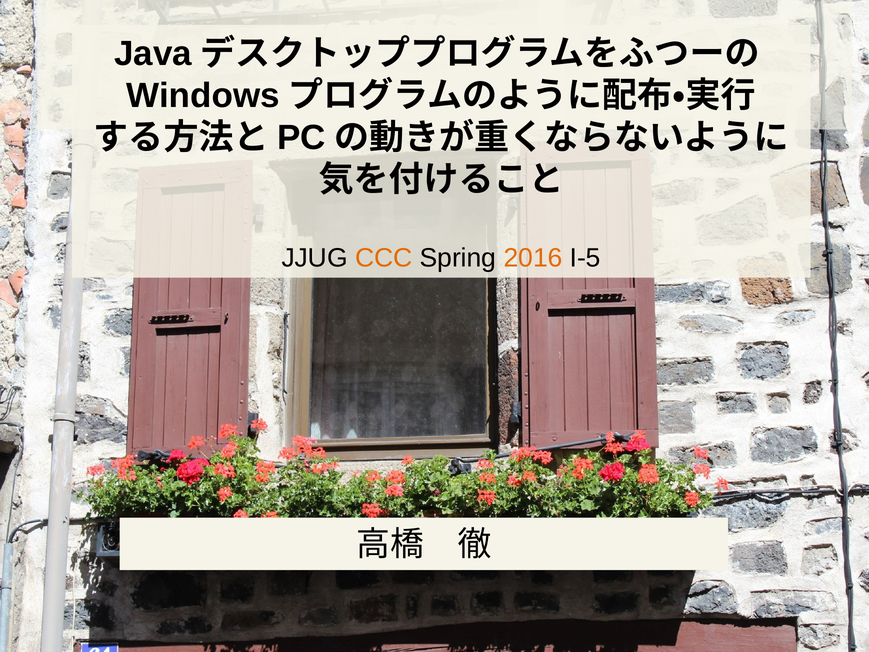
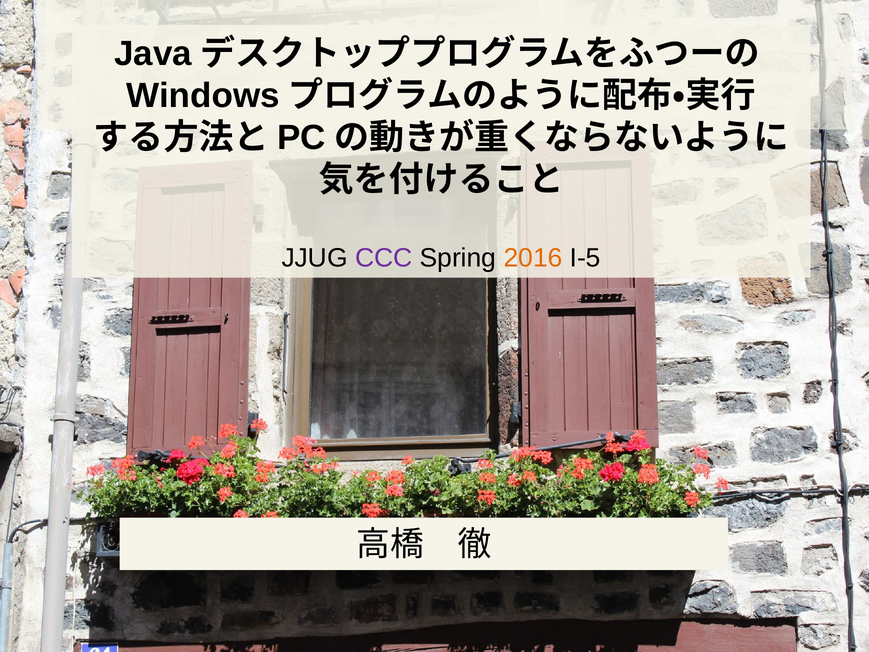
CCC colour: orange -> purple
